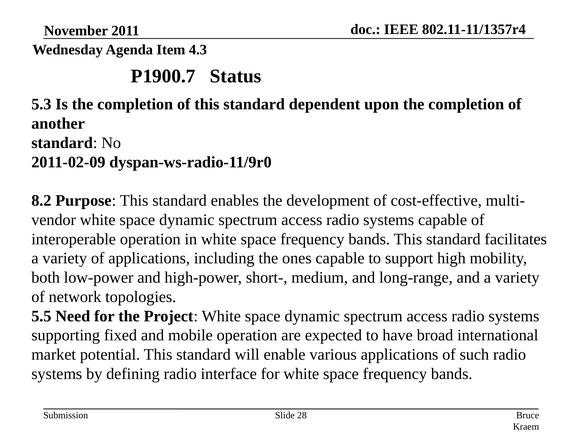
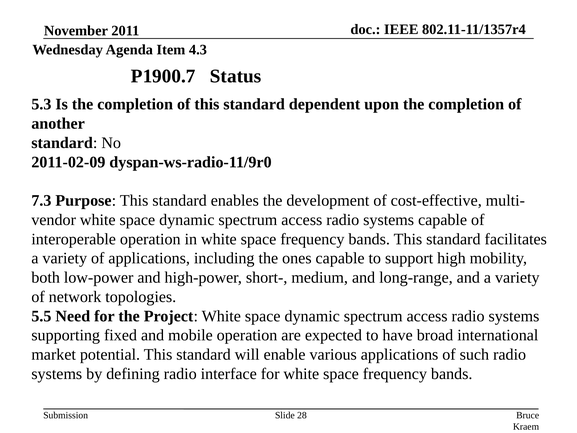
8.2: 8.2 -> 7.3
